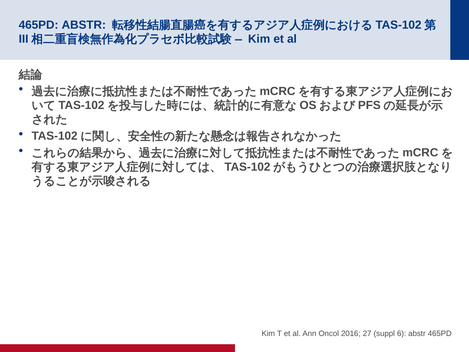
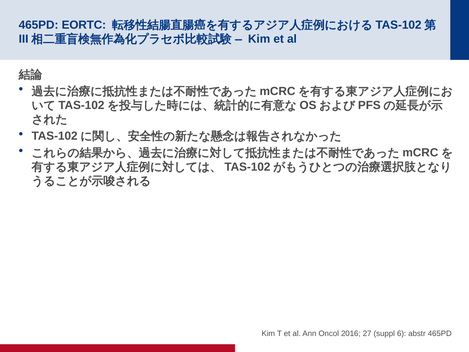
465PD ABSTR: ABSTR -> EORTC
